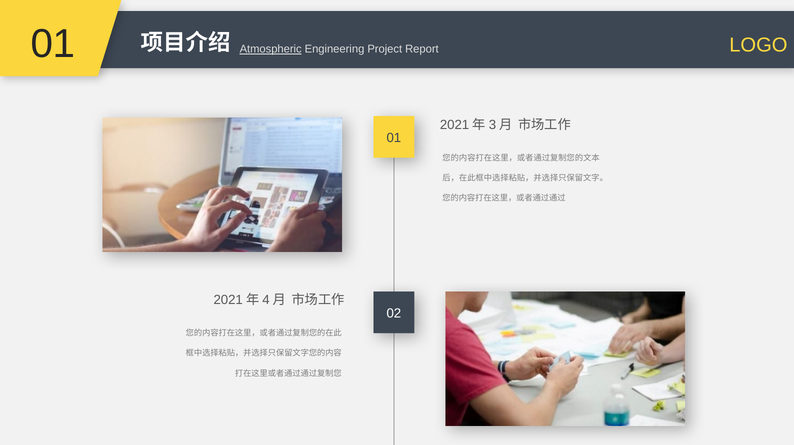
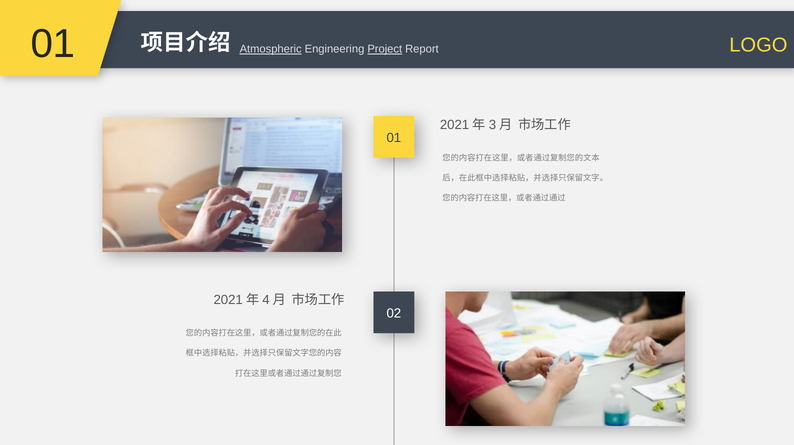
Project underline: none -> present
